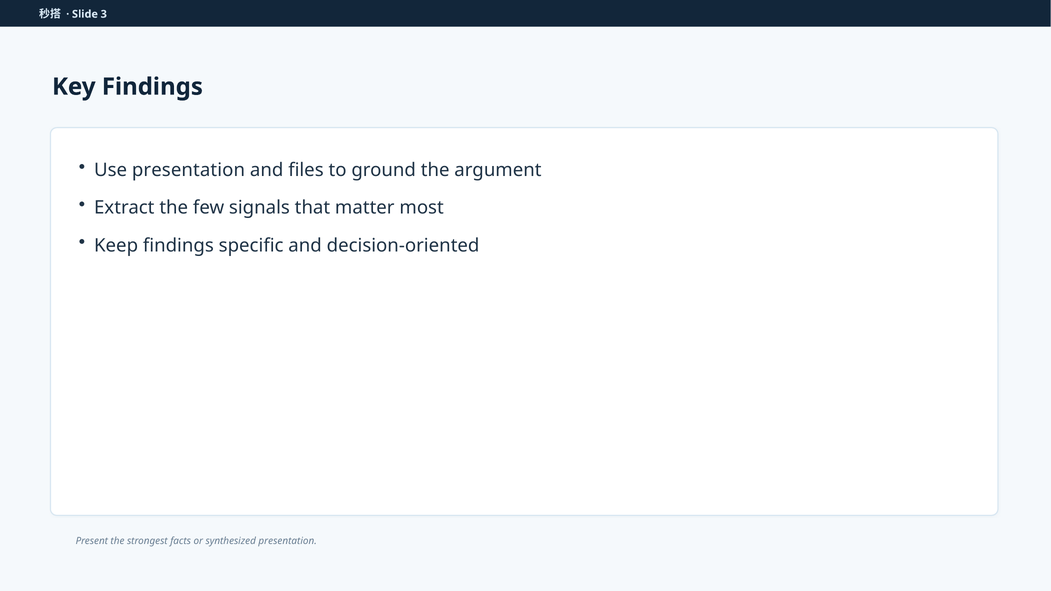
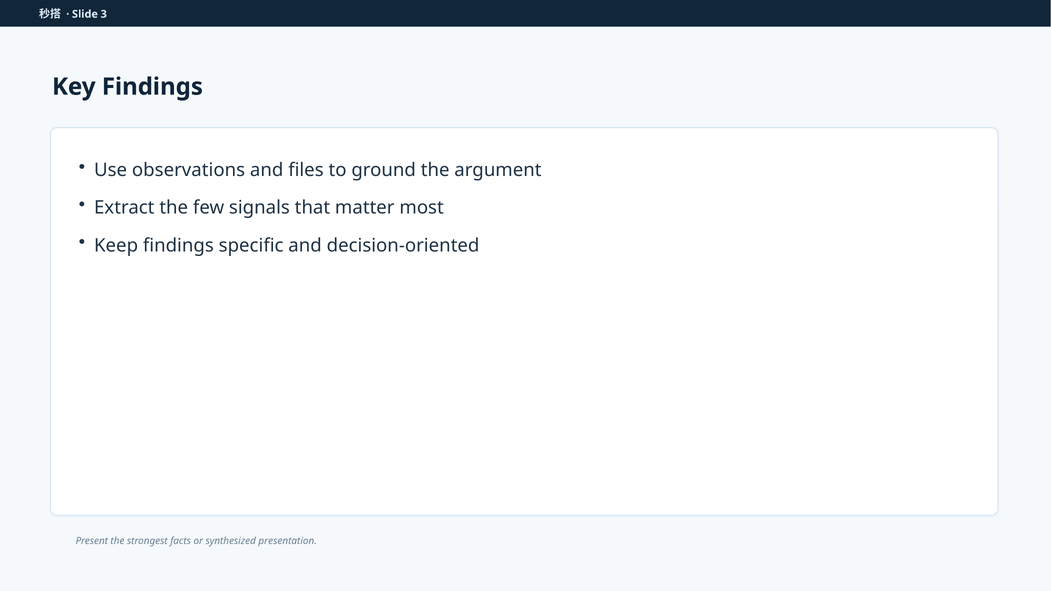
Use presentation: presentation -> observations
